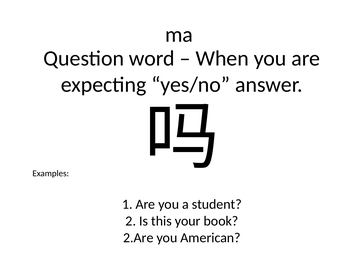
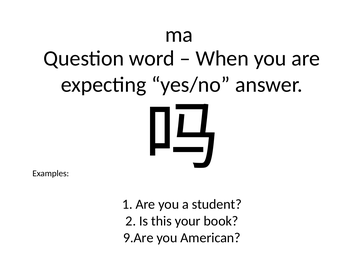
2.Are: 2.Are -> 9.Are
